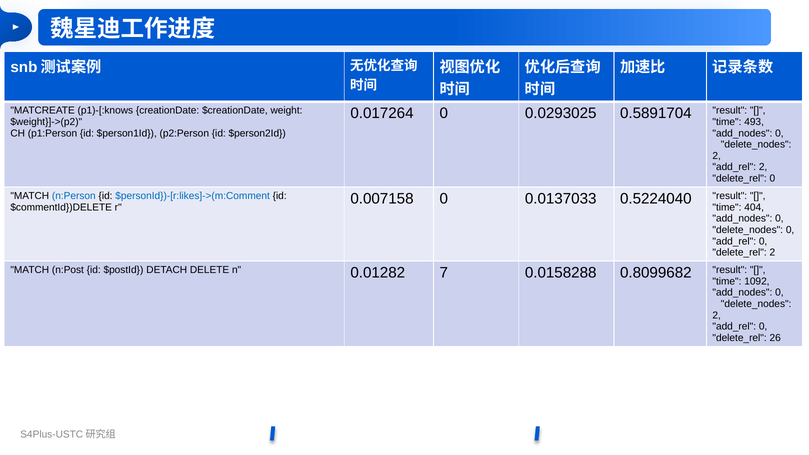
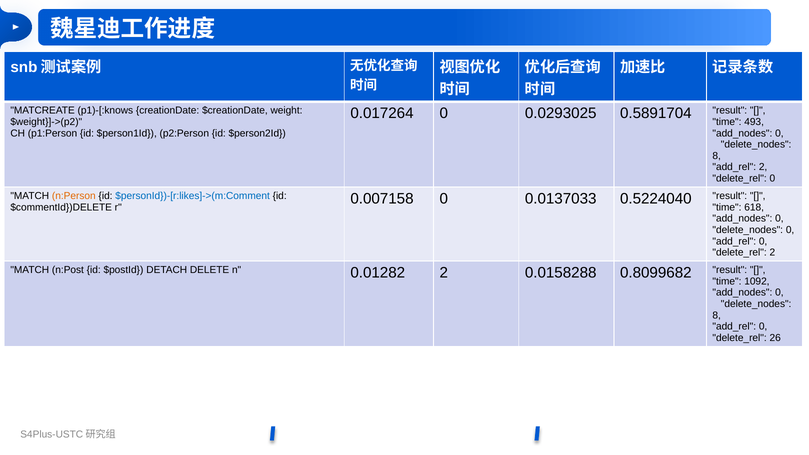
2 at (717, 156): 2 -> 8
n:Person colour: blue -> orange
404: 404 -> 618
0.01282 7: 7 -> 2
2 at (717, 315): 2 -> 8
